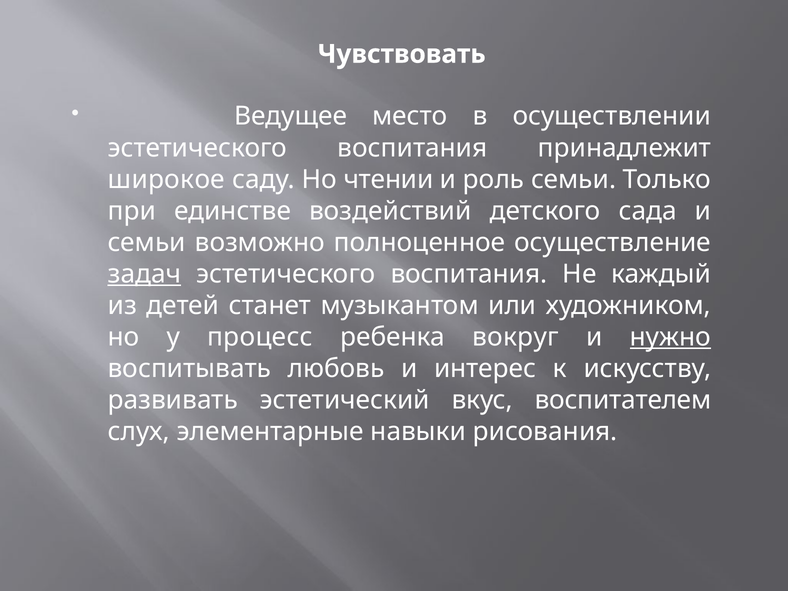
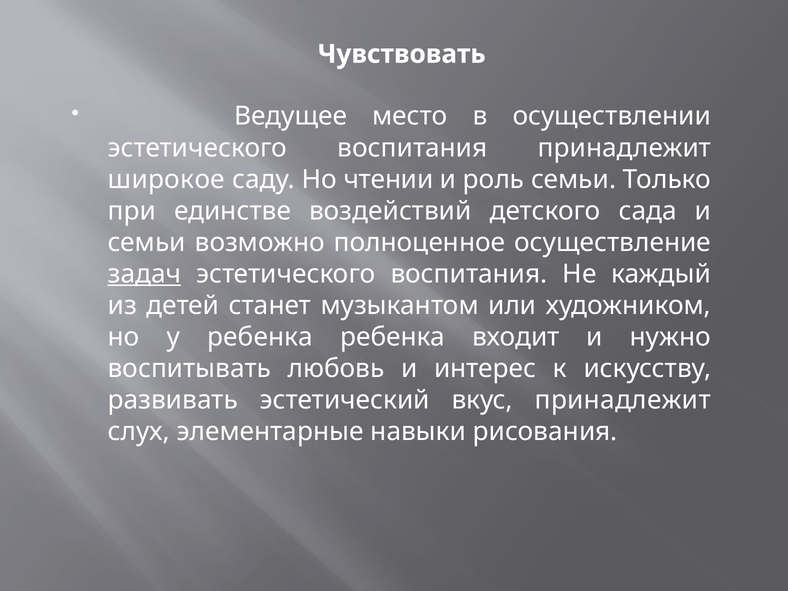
у процесс: процесс -> ребенка
вокруг: вокруг -> входит
нужно underline: present -> none
вкус воспитателем: воспитателем -> принадлежит
